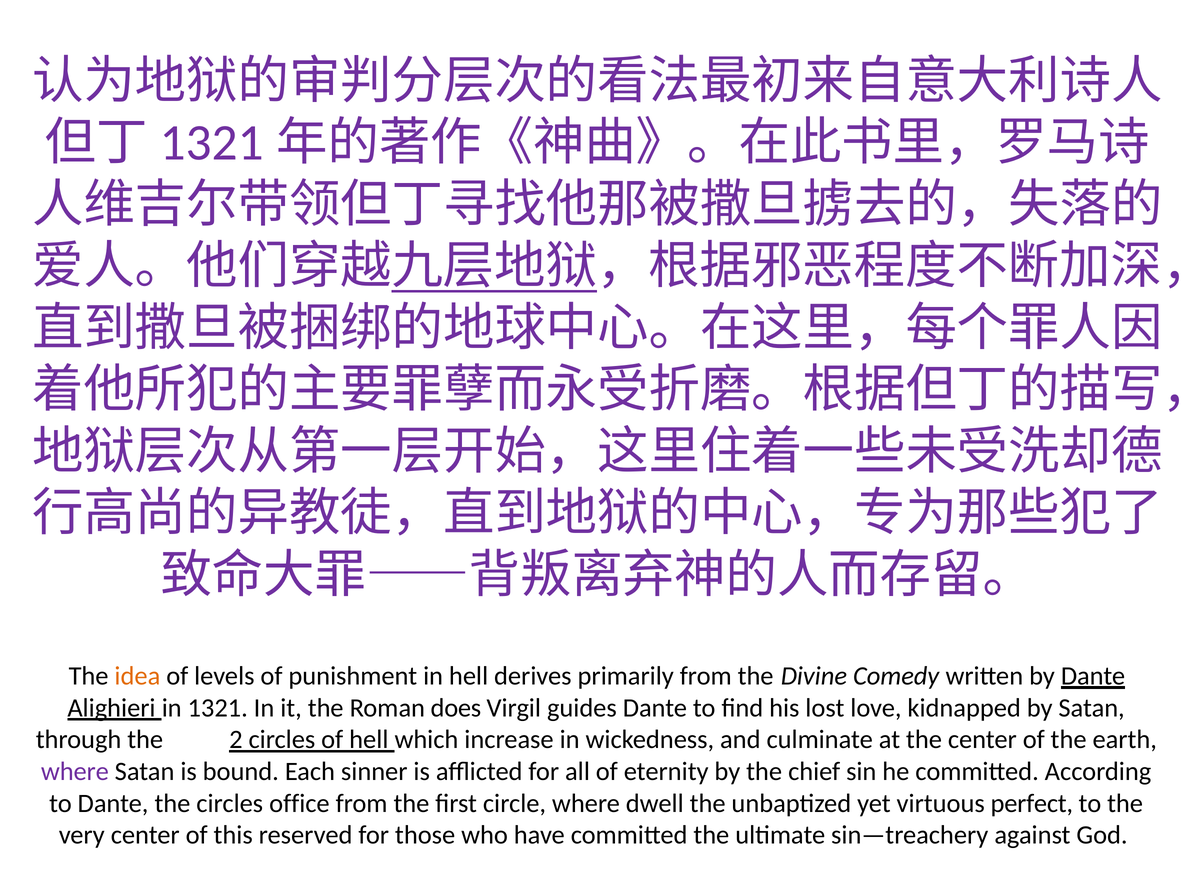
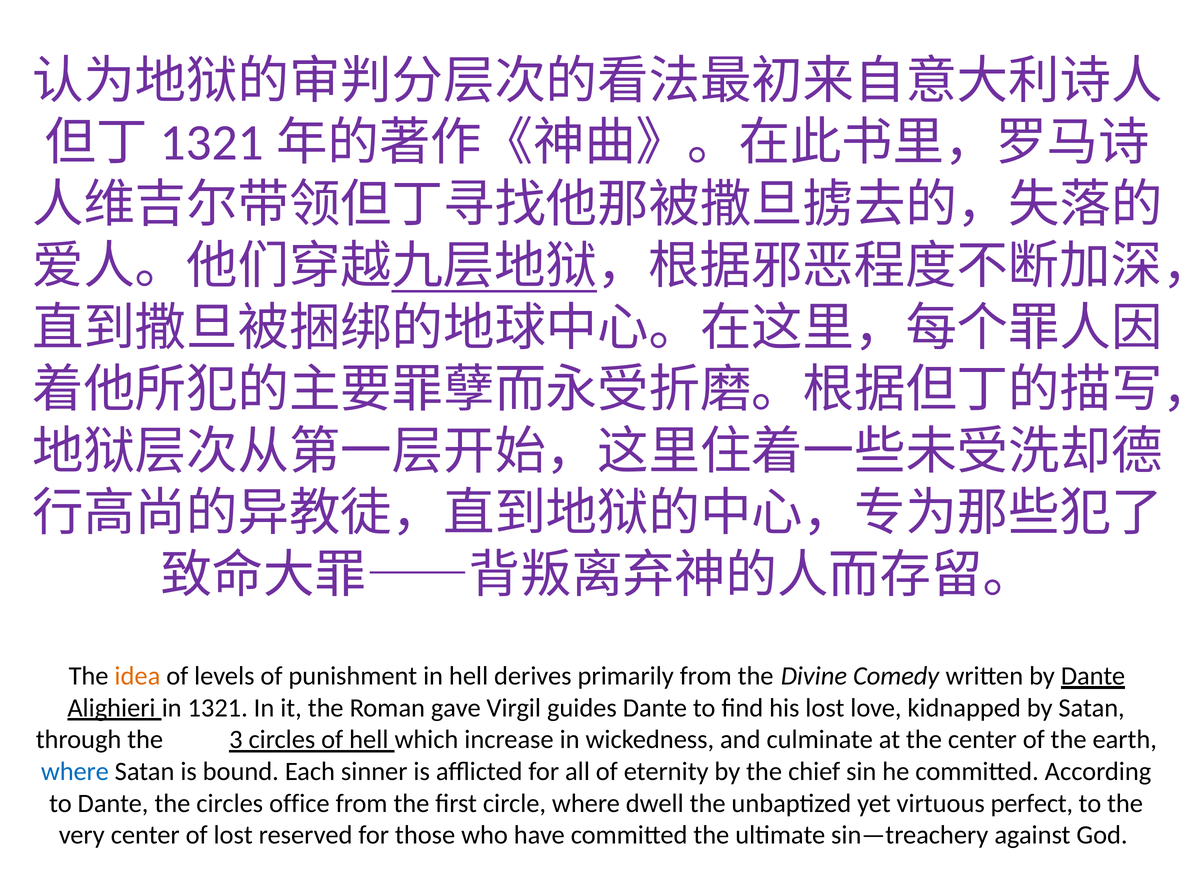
does: does -> gave
2: 2 -> 3
where at (75, 771) colour: purple -> blue
of this: this -> lost
